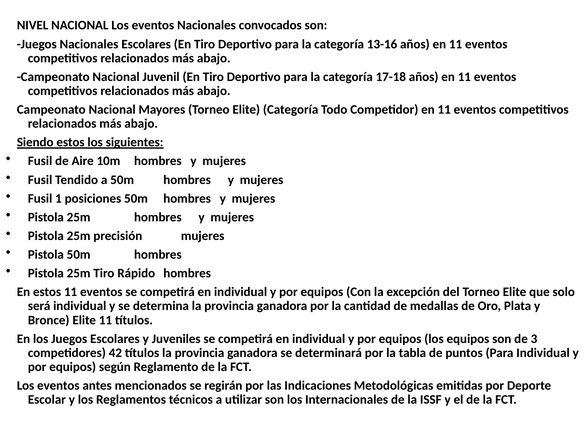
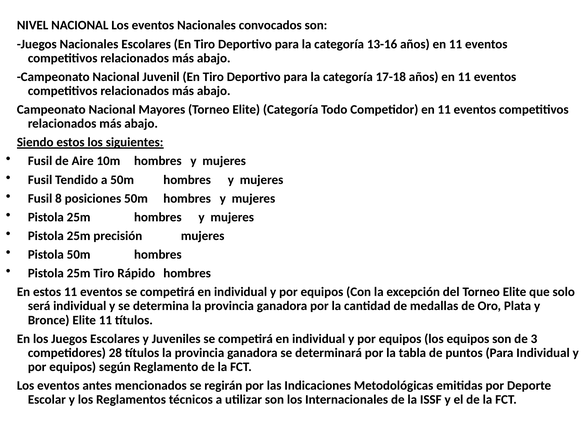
1: 1 -> 8
42: 42 -> 28
